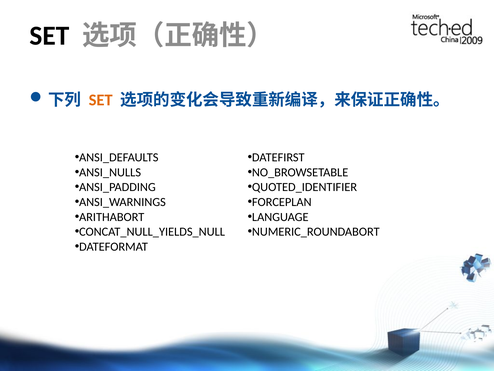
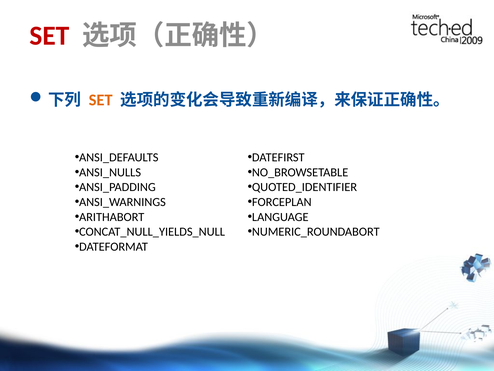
SET at (49, 36) colour: black -> red
